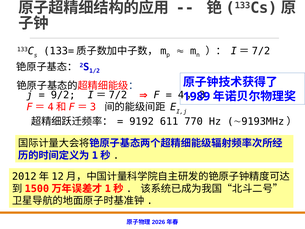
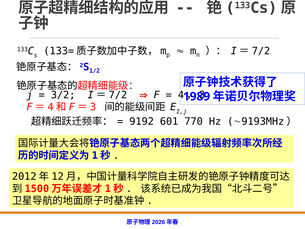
9/2: 9/2 -> 3/2
611: 611 -> 601
